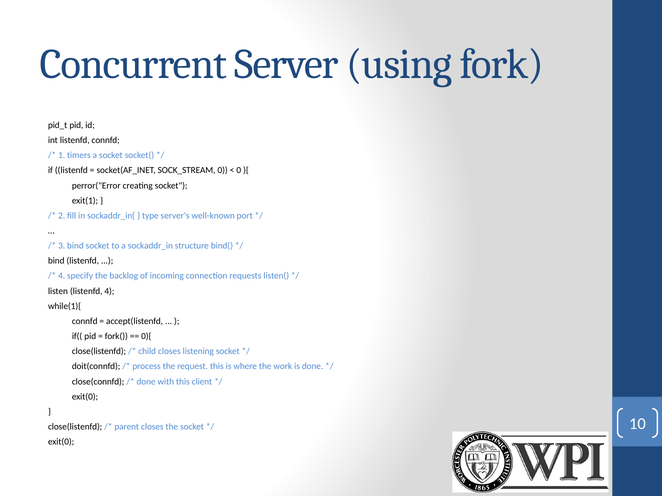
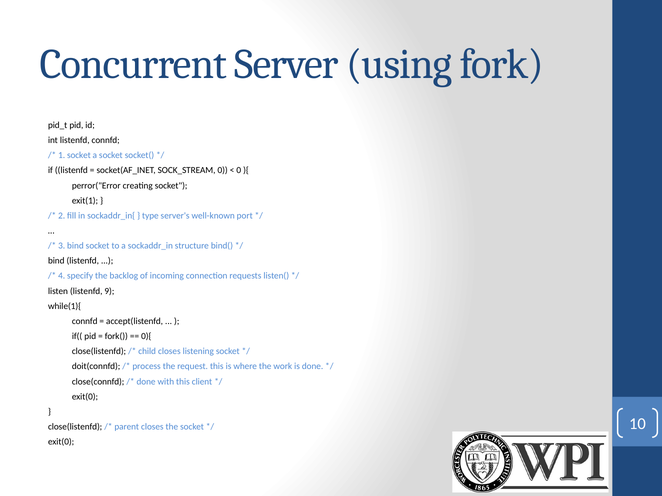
1 timers: timers -> socket
listenfd 4: 4 -> 9
